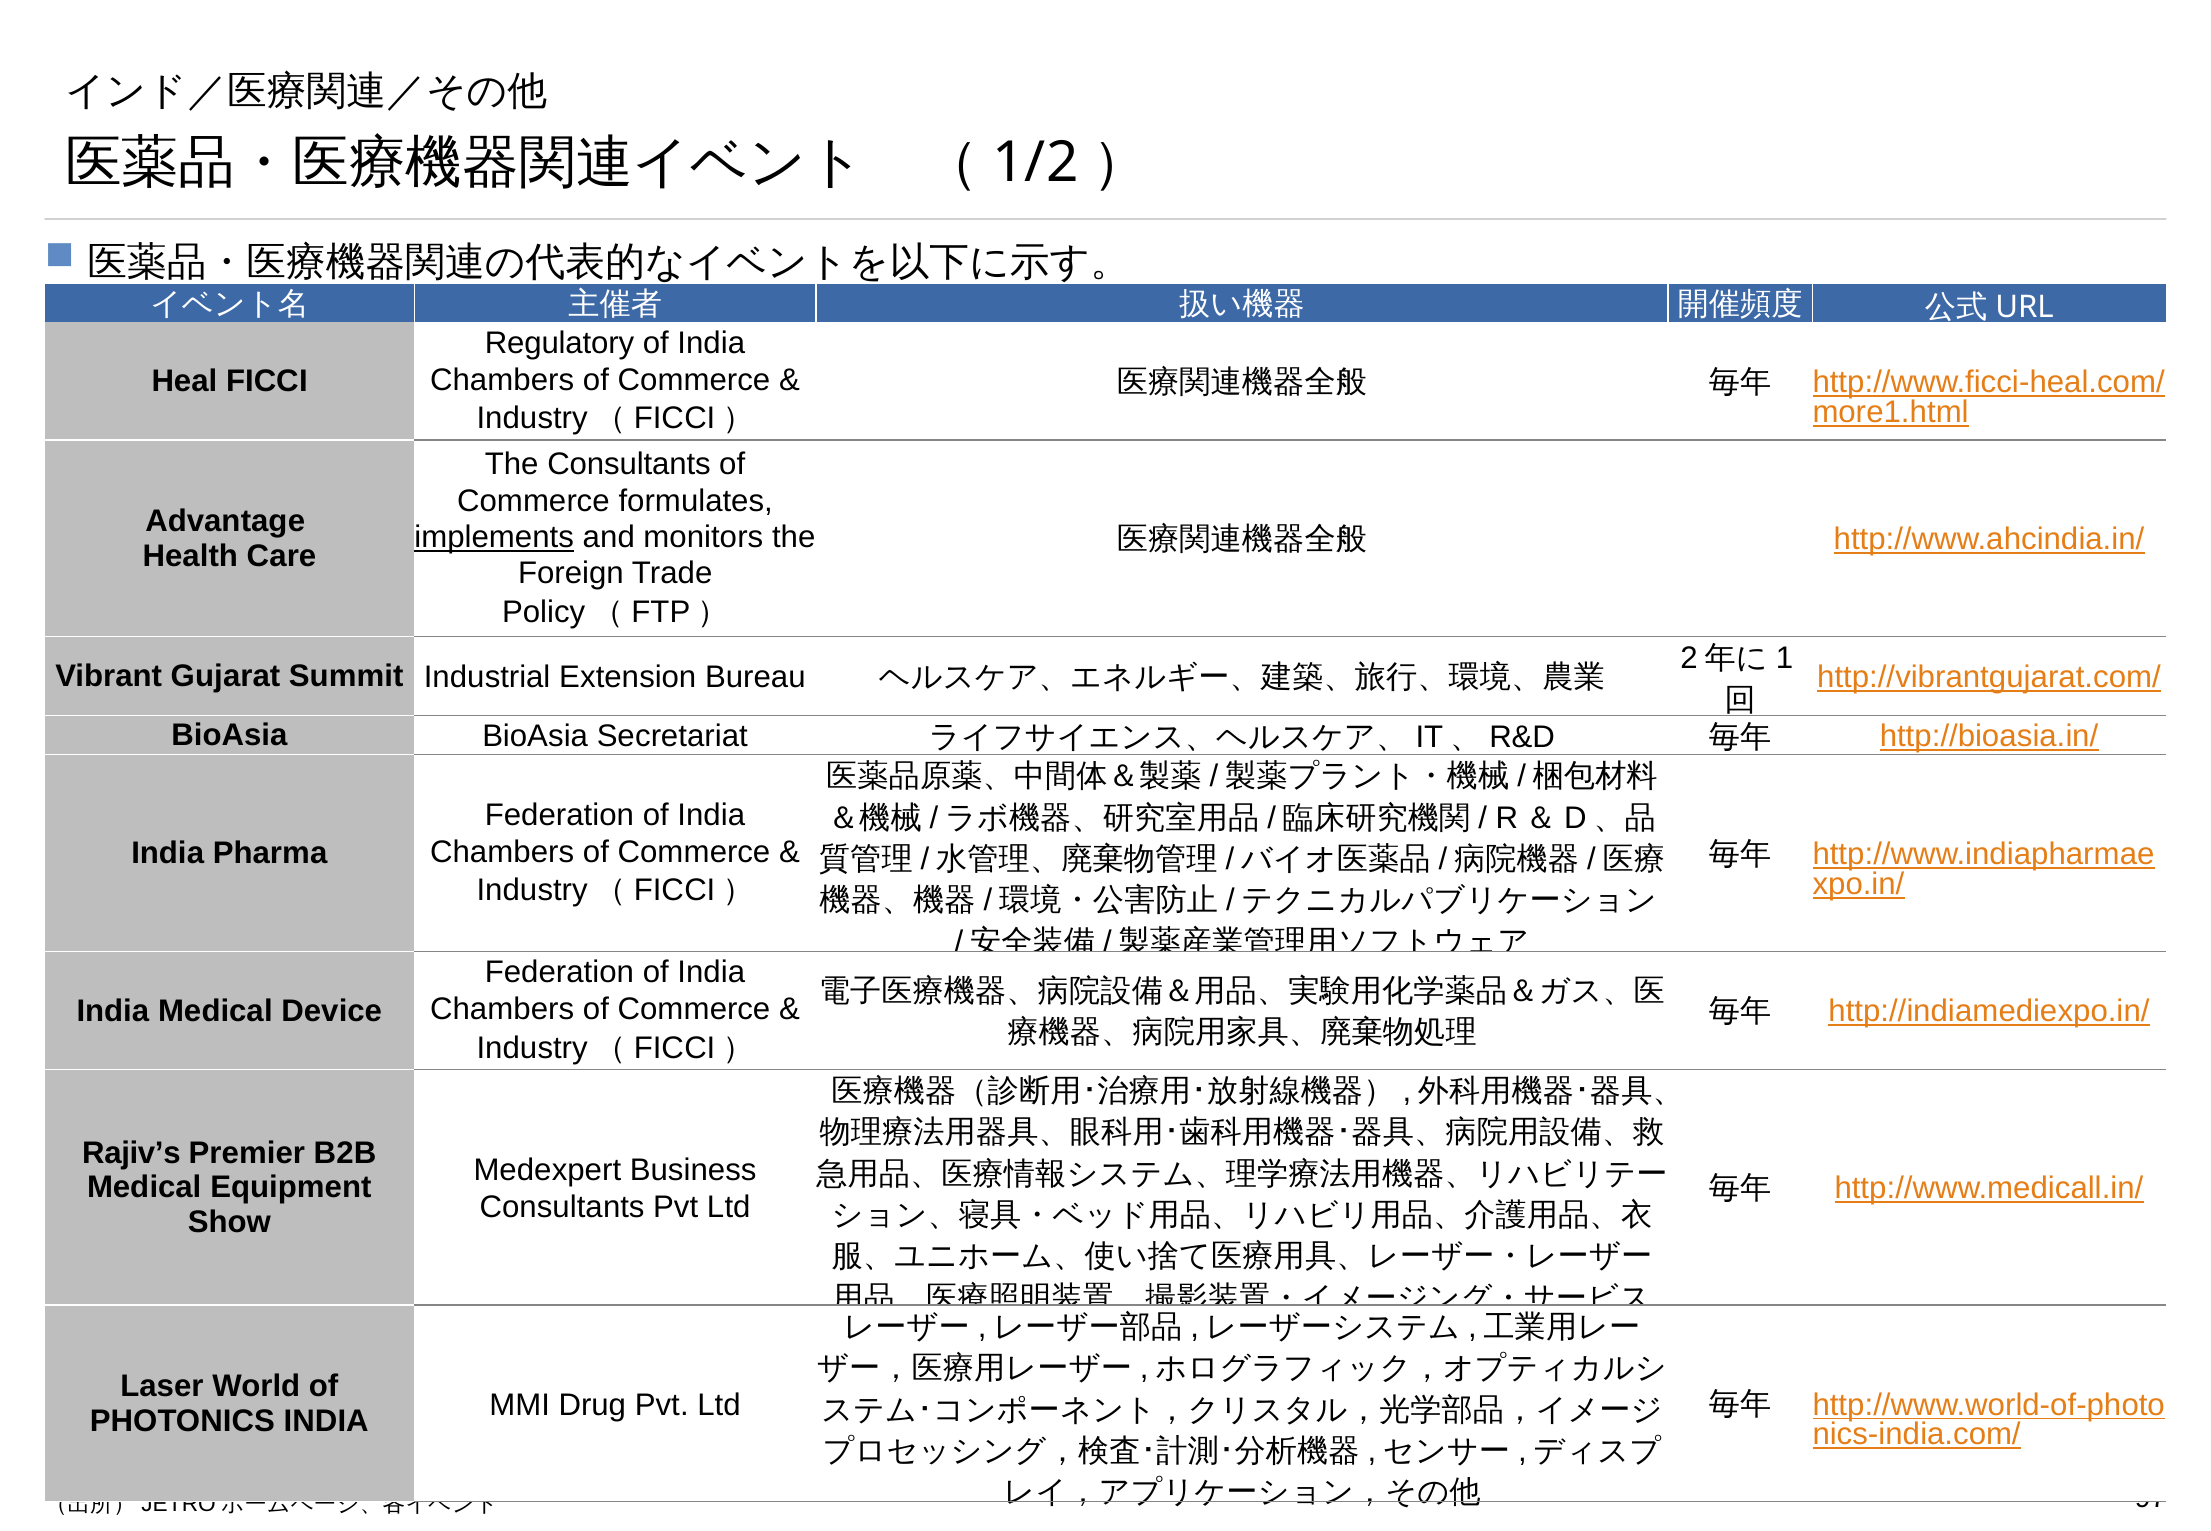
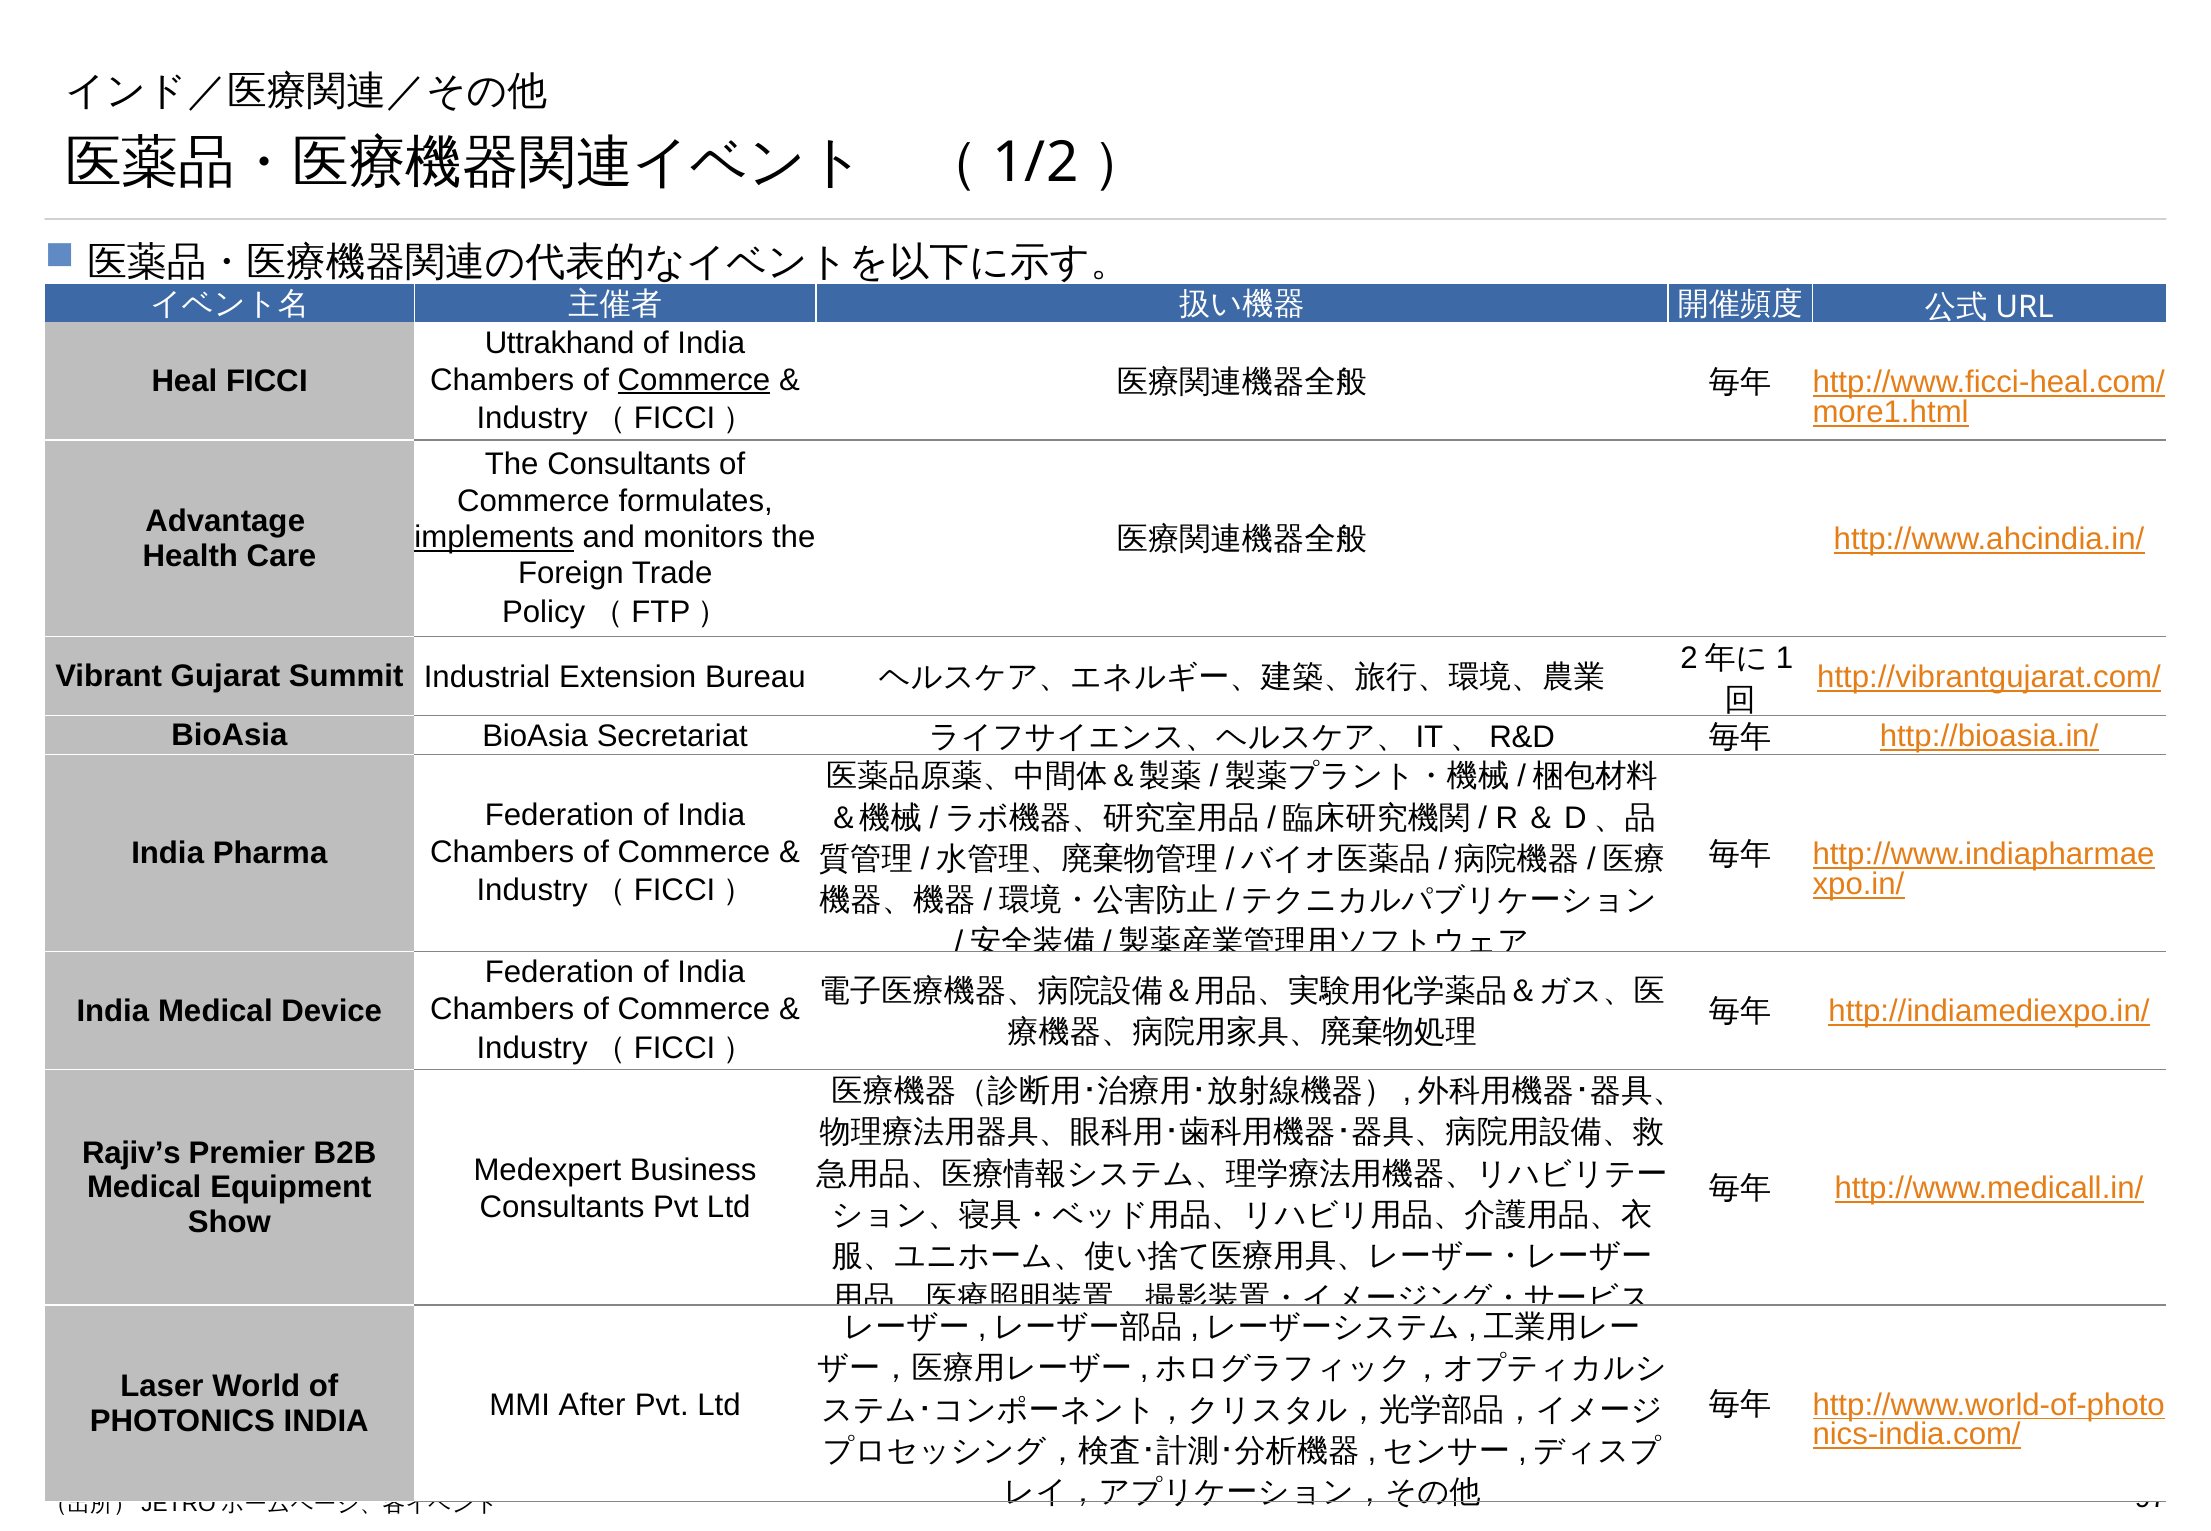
Regulatory: Regulatory -> Uttrakhand
Commerce at (694, 380) underline: none -> present
Drug: Drug -> After
